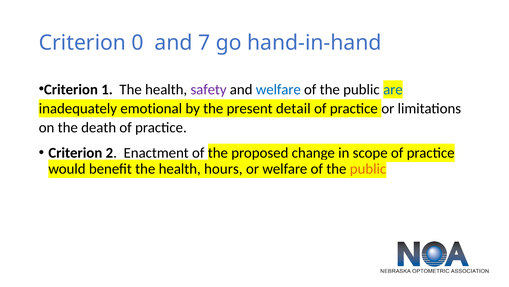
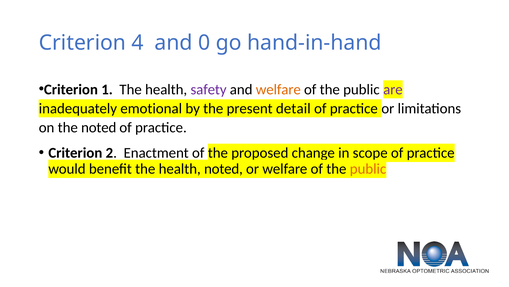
0: 0 -> 4
7: 7 -> 0
welfare at (278, 89) colour: blue -> orange
are colour: blue -> purple
the death: death -> noted
health hours: hours -> noted
